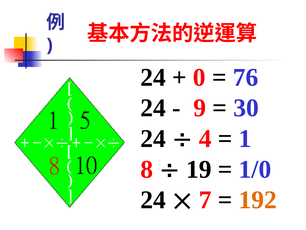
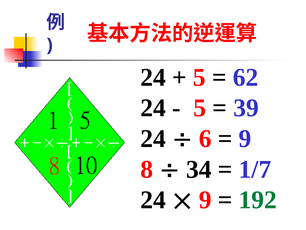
0 at (199, 77): 0 -> 5
76: 76 -> 62
9 at (200, 108): 9 -> 5
30: 30 -> 39
4: 4 -> 6
1 at (245, 138): 1 -> 9
19: 19 -> 34
1/0: 1/0 -> 1/7
7 at (205, 200): 7 -> 9
192 colour: orange -> green
